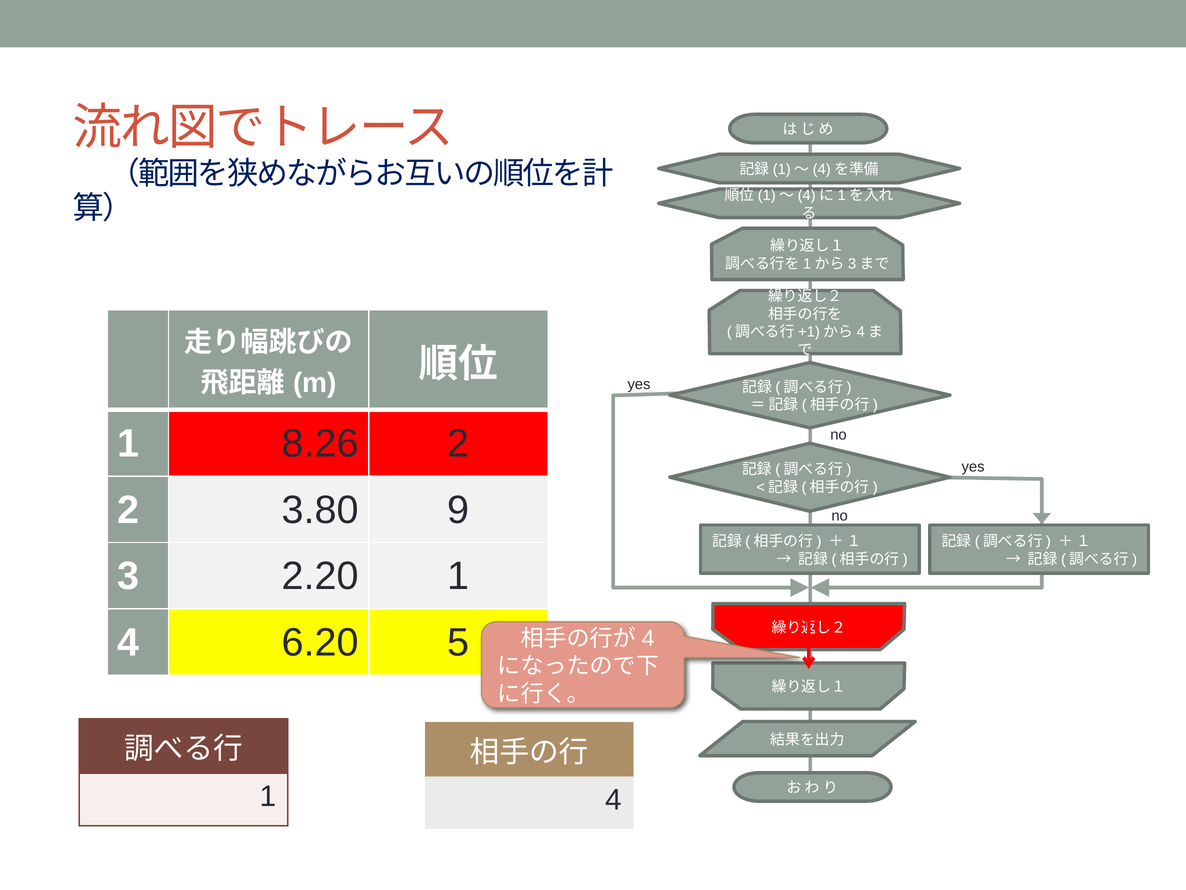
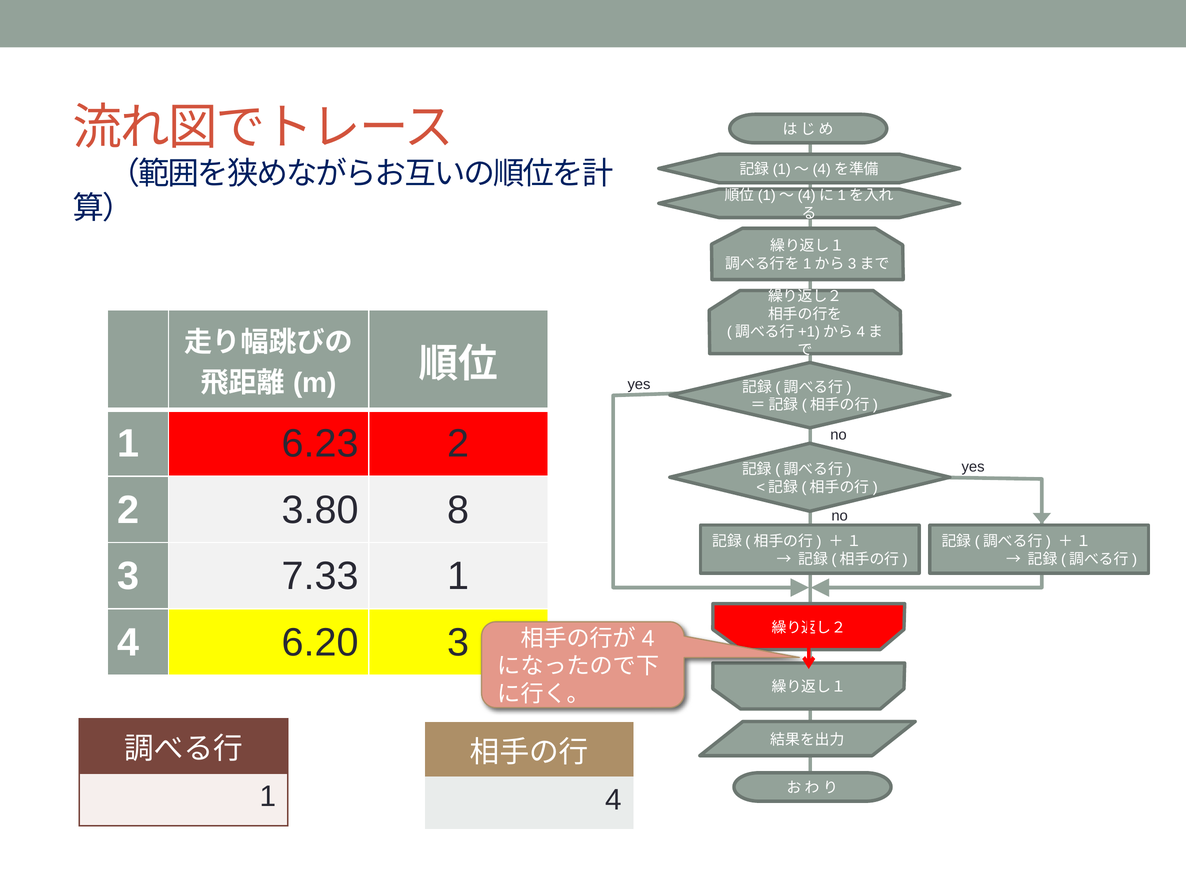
8.26: 8.26 -> 6.23
9: 9 -> 8
2.20: 2.20 -> 7.33
6.20 5: 5 -> 3
